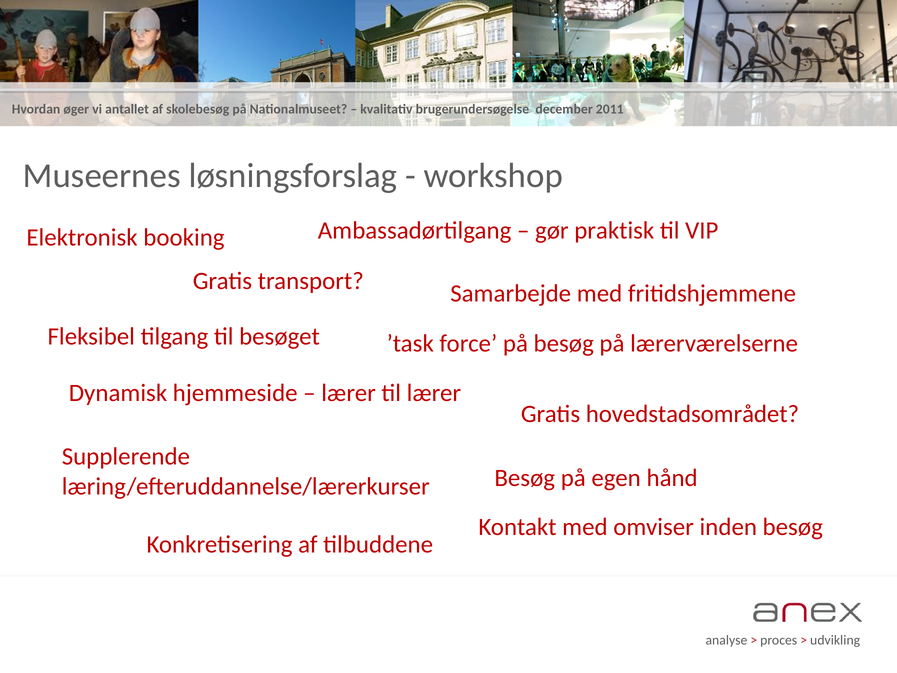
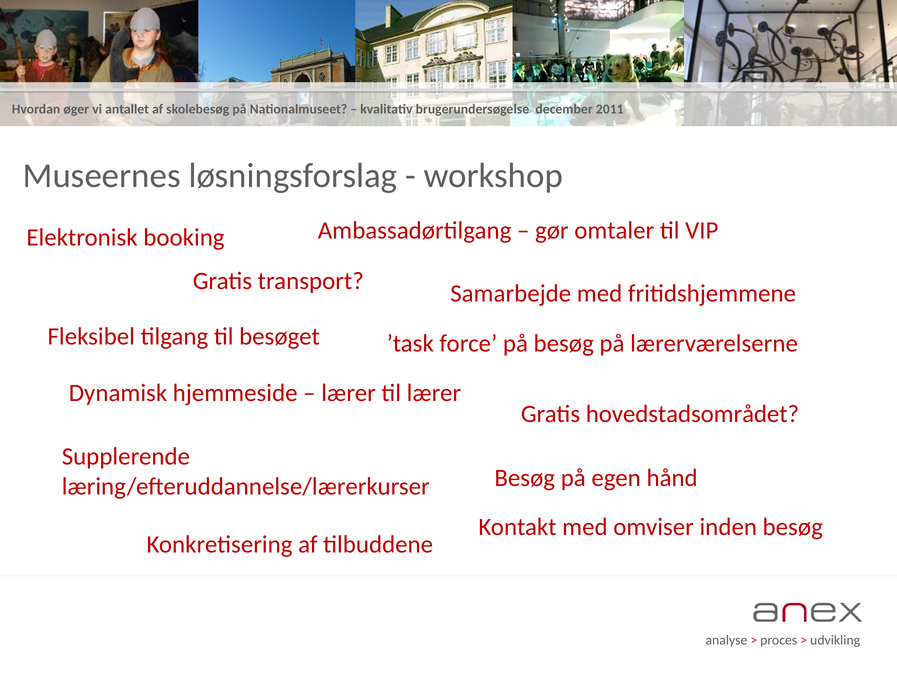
praktisk: praktisk -> omtaler
